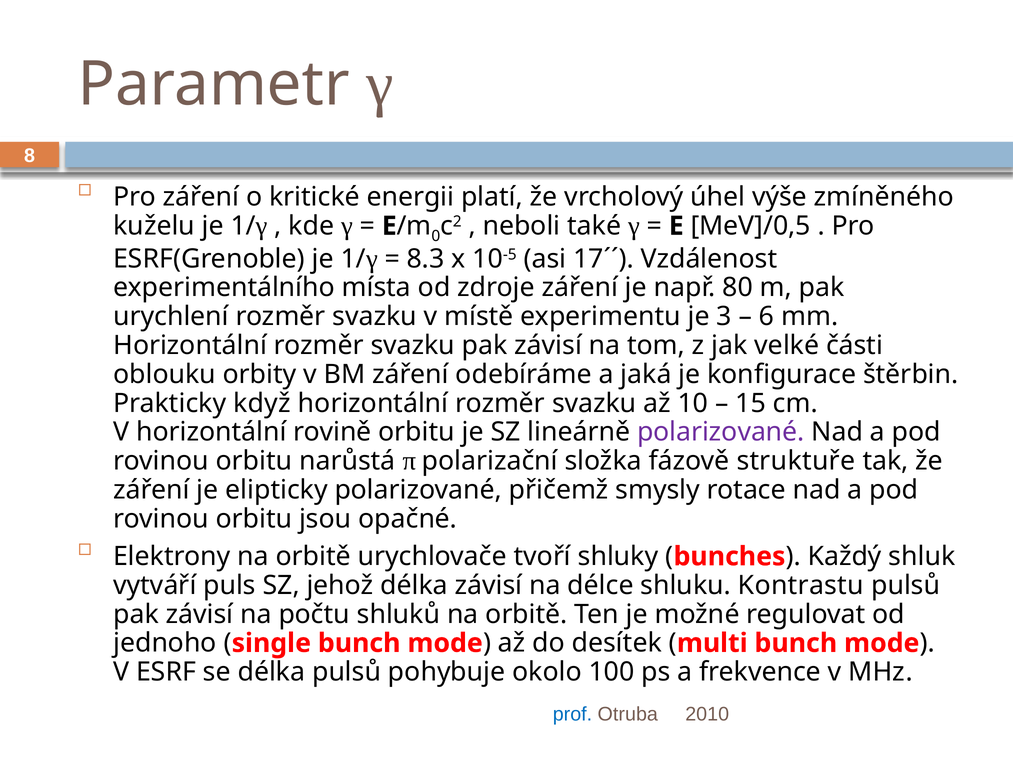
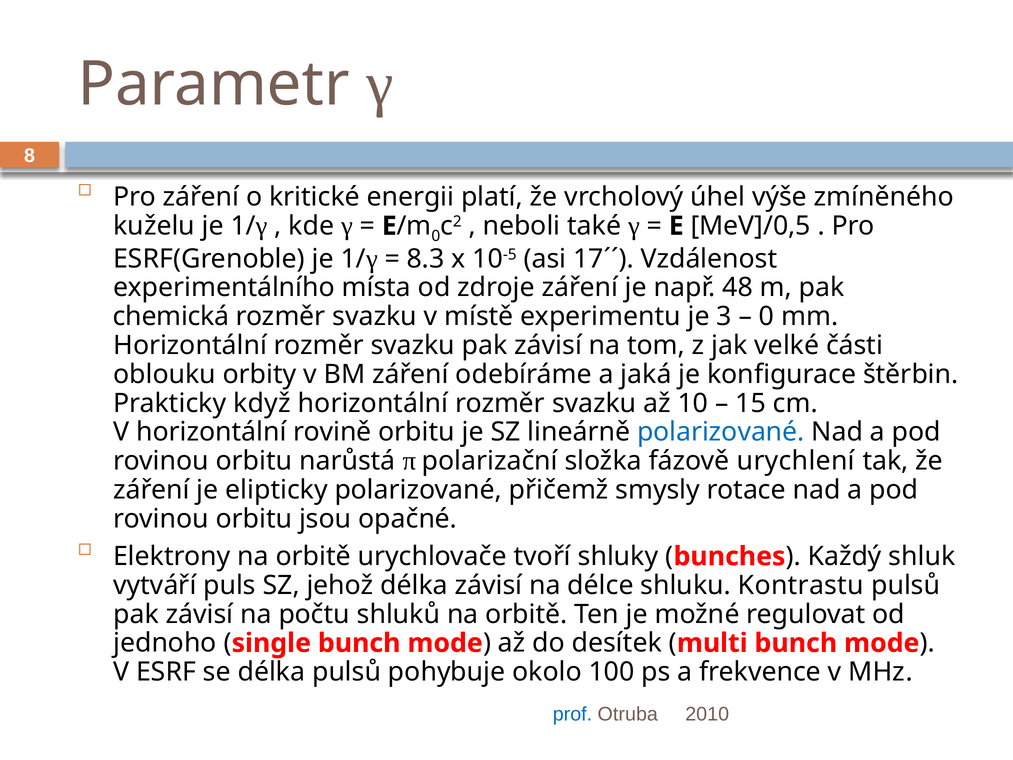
80: 80 -> 48
urychlení: urychlení -> chemická
6 at (767, 316): 6 -> 0
polarizované at (721, 432) colour: purple -> blue
struktuře: struktuře -> urychlení
